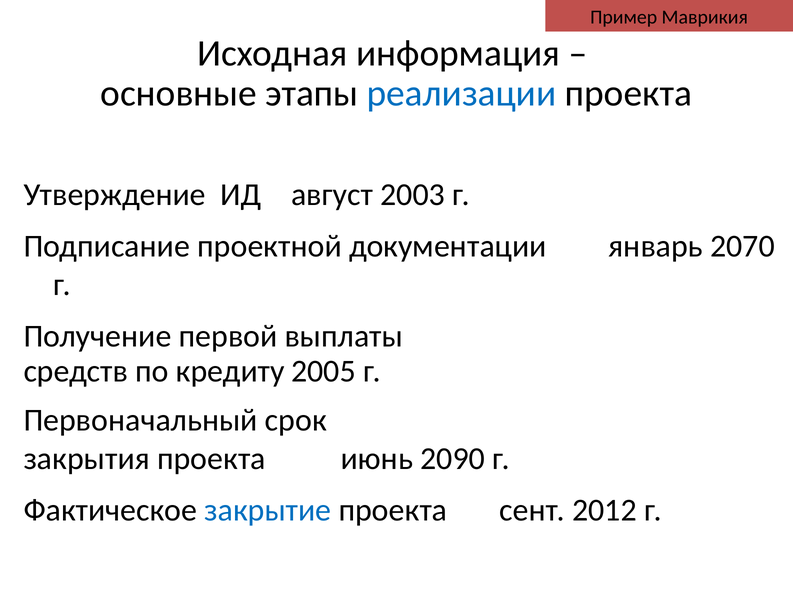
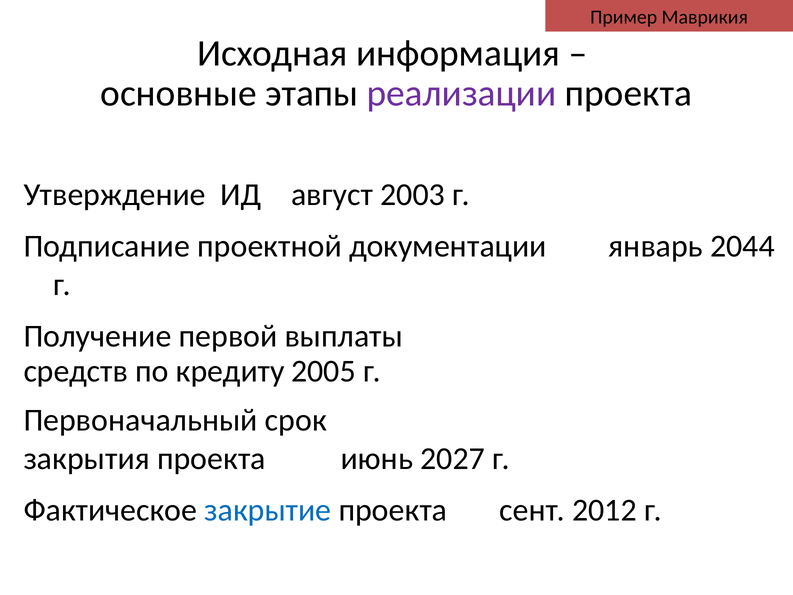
реализации colour: blue -> purple
2070: 2070 -> 2044
2090: 2090 -> 2027
